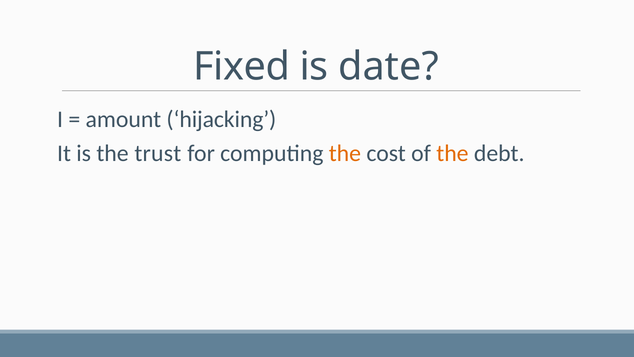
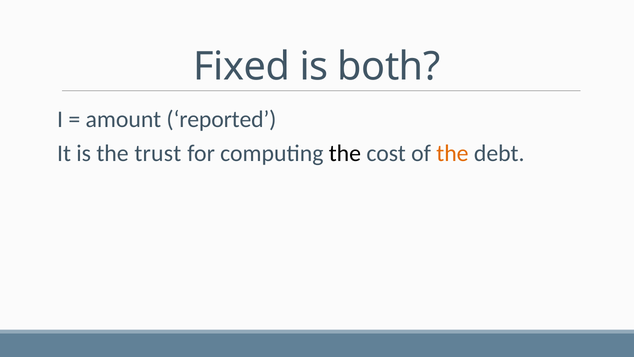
date: date -> both
hijacking: hijacking -> reported
the at (345, 153) colour: orange -> black
